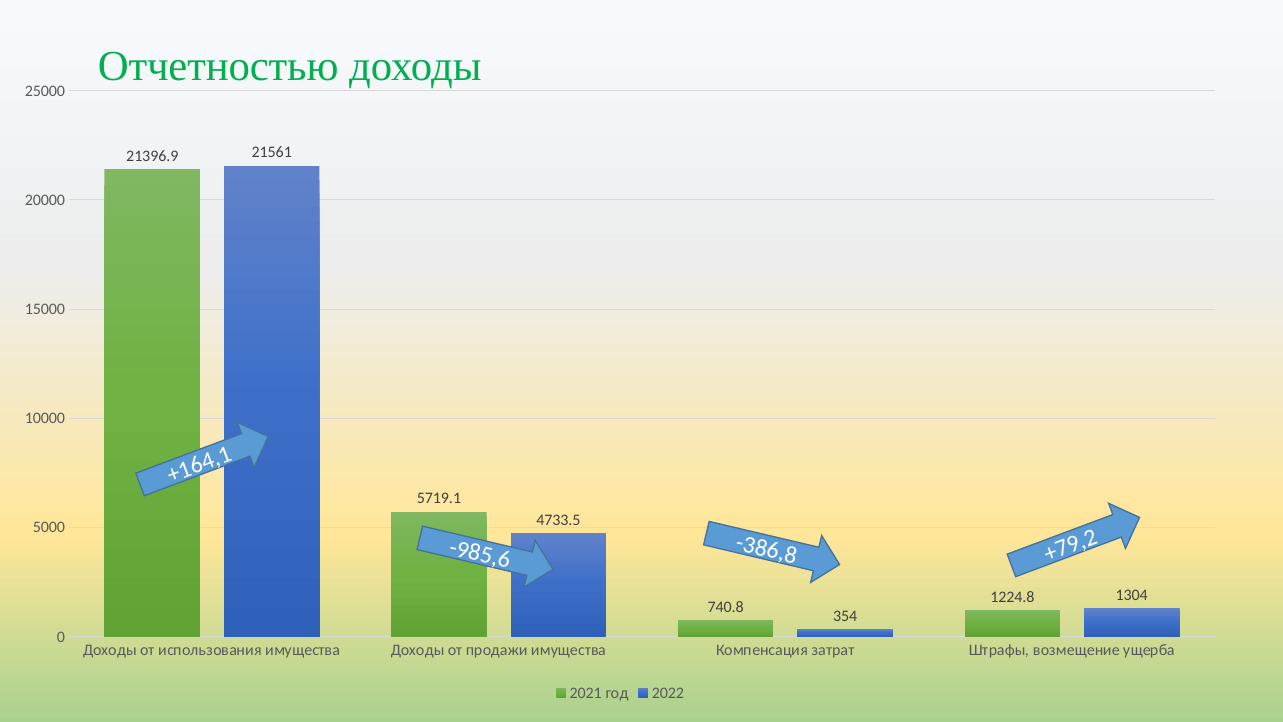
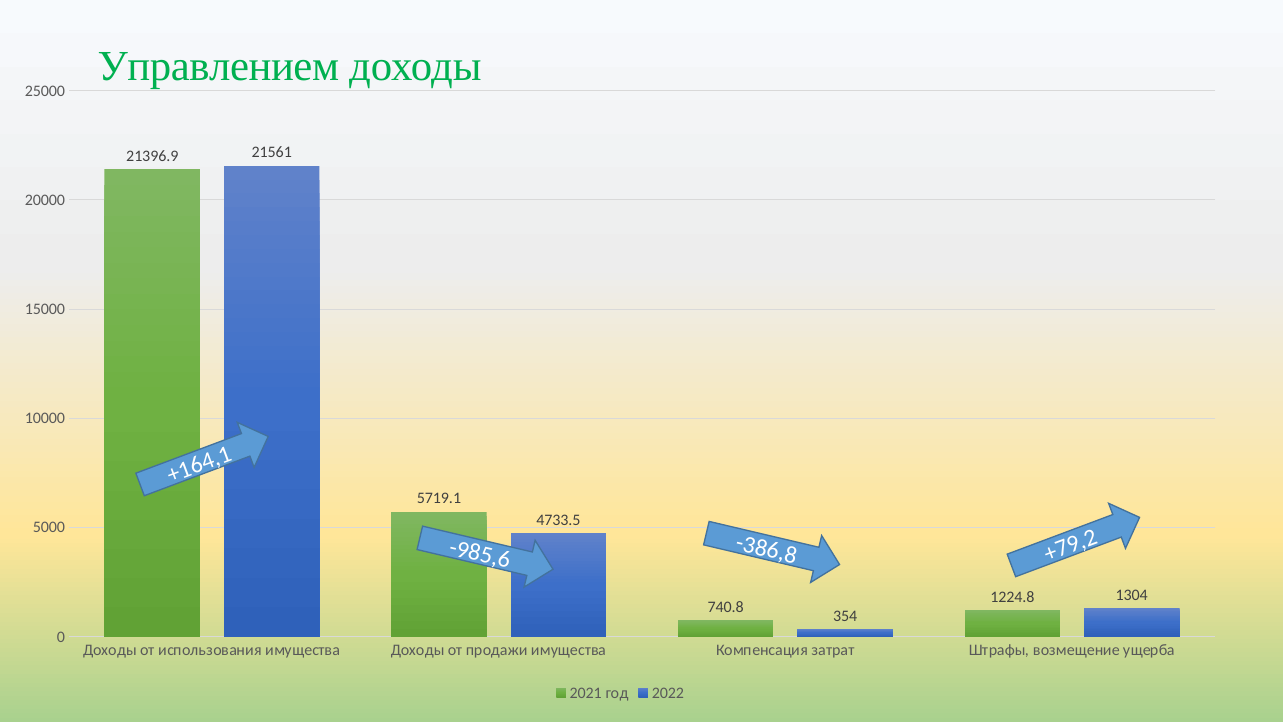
Отчетностью: Отчетностью -> Управлением
